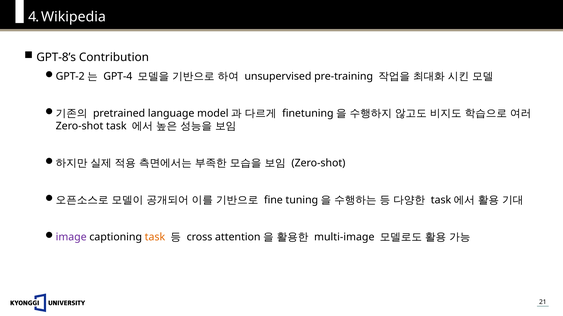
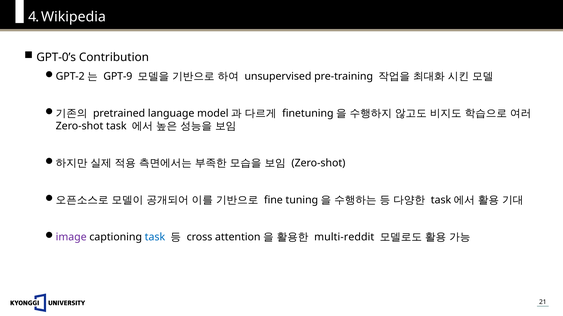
GPT-8’s: GPT-8’s -> GPT-0’s
GPT-4: GPT-4 -> GPT-9
task at (155, 237) colour: orange -> blue
multi-image: multi-image -> multi-reddit
